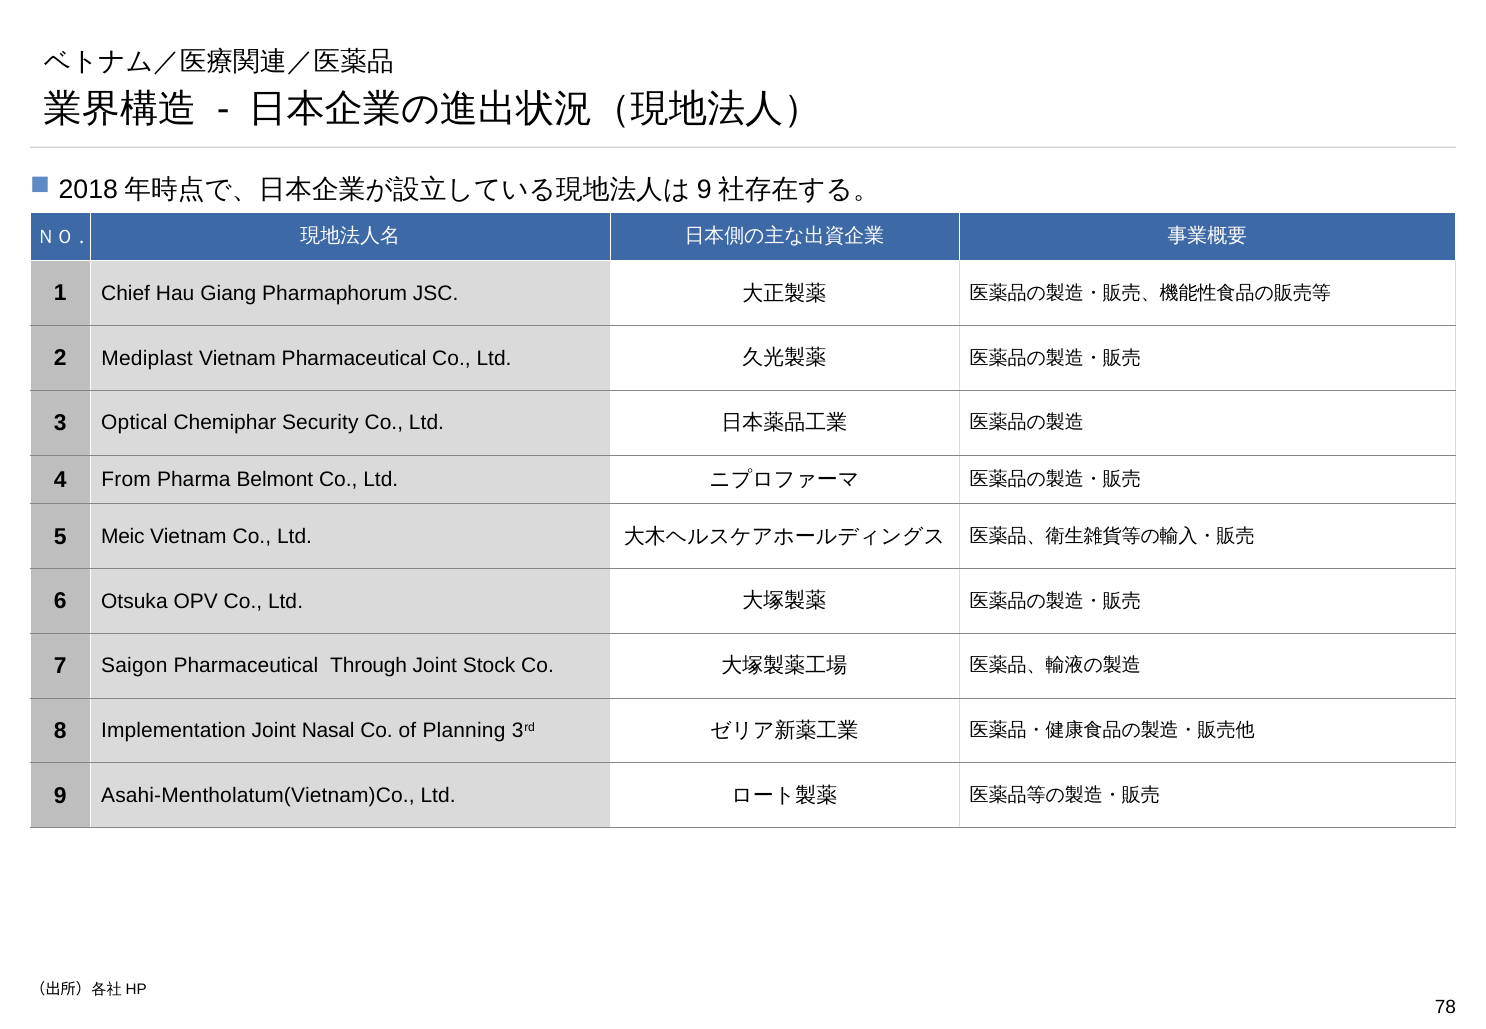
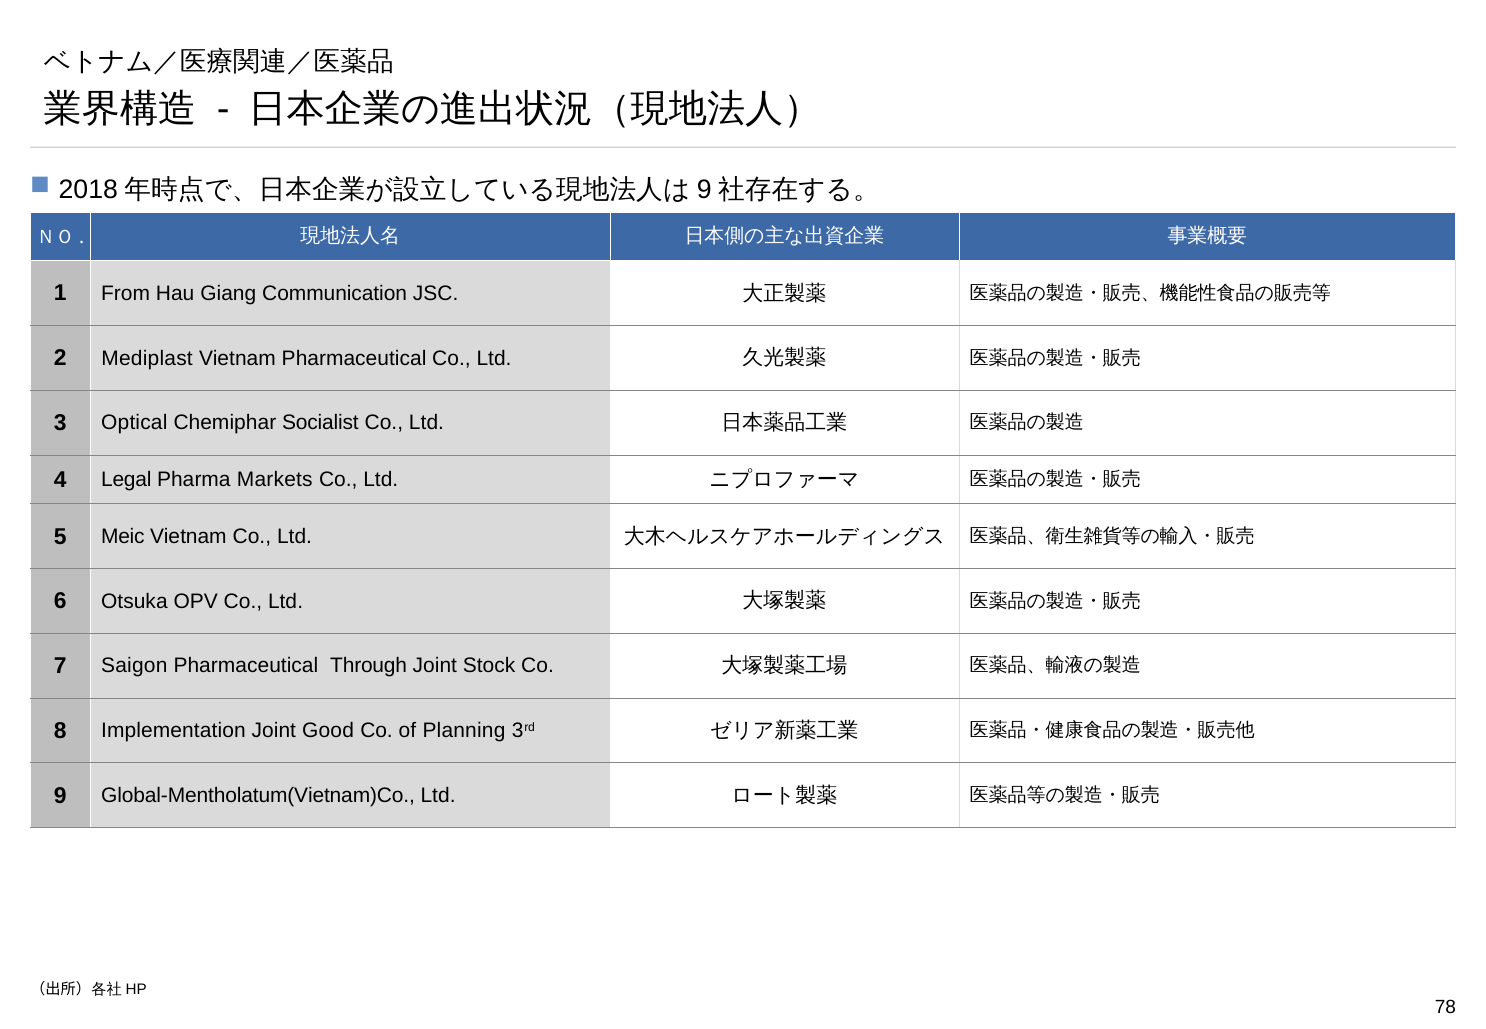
Chief: Chief -> From
Pharmaphorum: Pharmaphorum -> Communication
Security: Security -> Socialist
From: From -> Legal
Belmont: Belmont -> Markets
Nasal: Nasal -> Good
Asahi-Mentholatum(Vietnam)Co: Asahi-Mentholatum(Vietnam)Co -> Global-Mentholatum(Vietnam)Co
